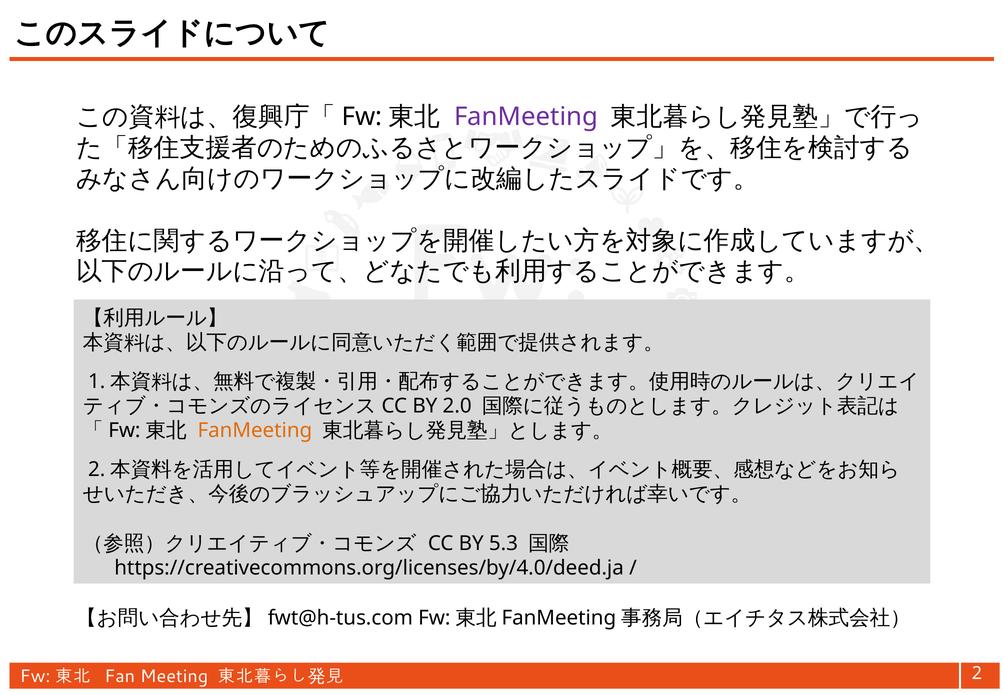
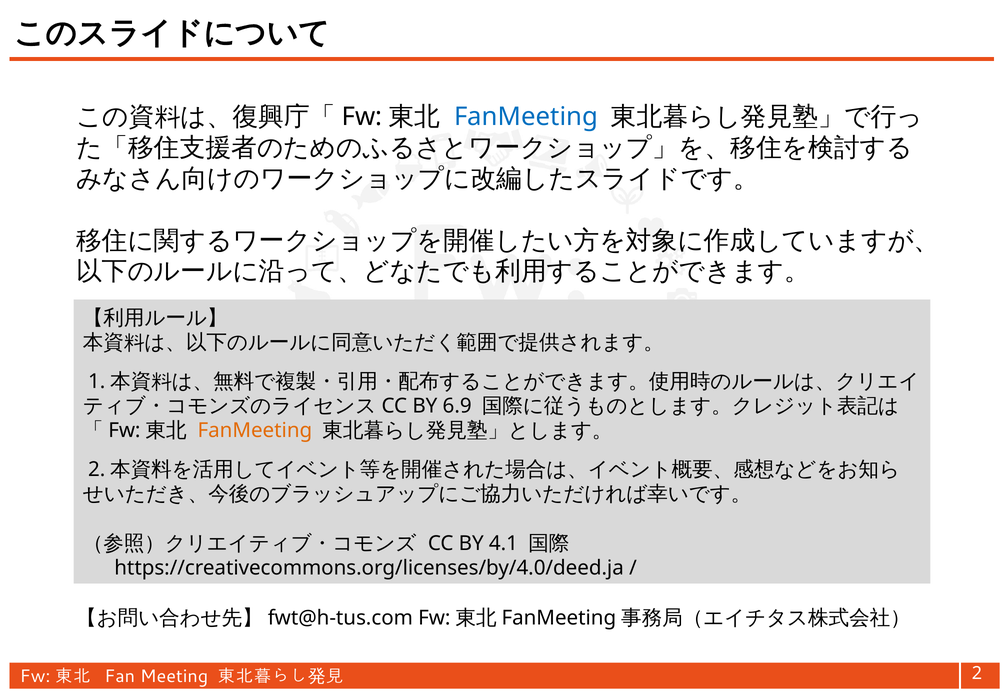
FanMeeting at (526, 117) colour: purple -> blue
2.0: 2.0 -> 6.9
5.3: 5.3 -> 4.1
